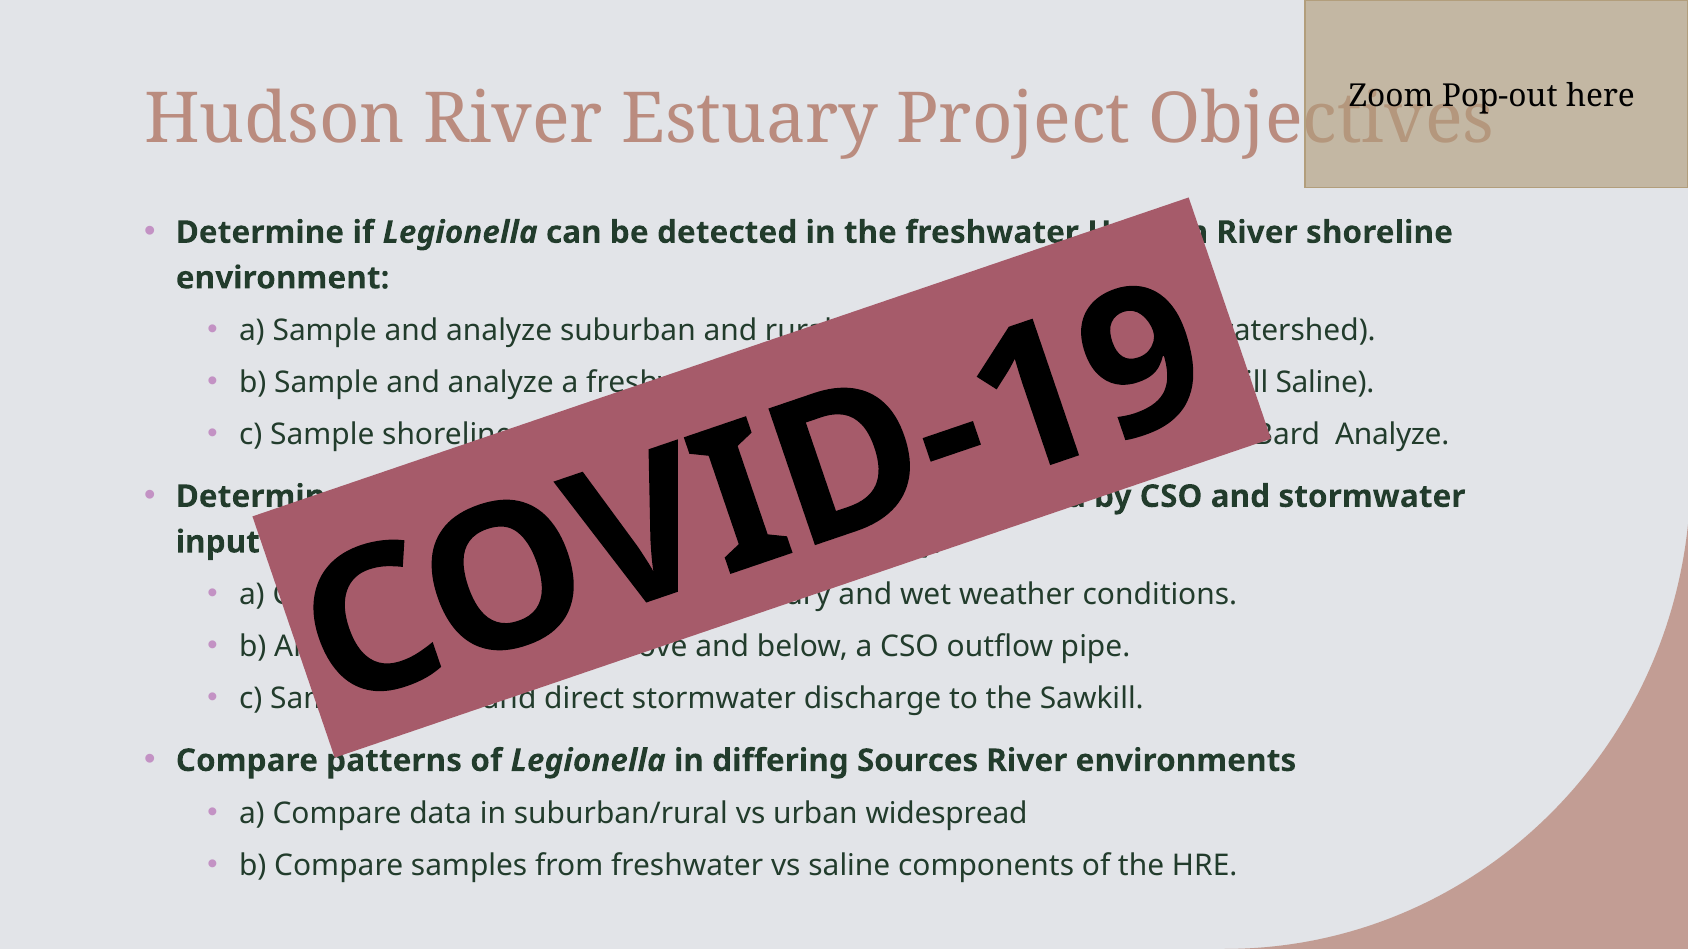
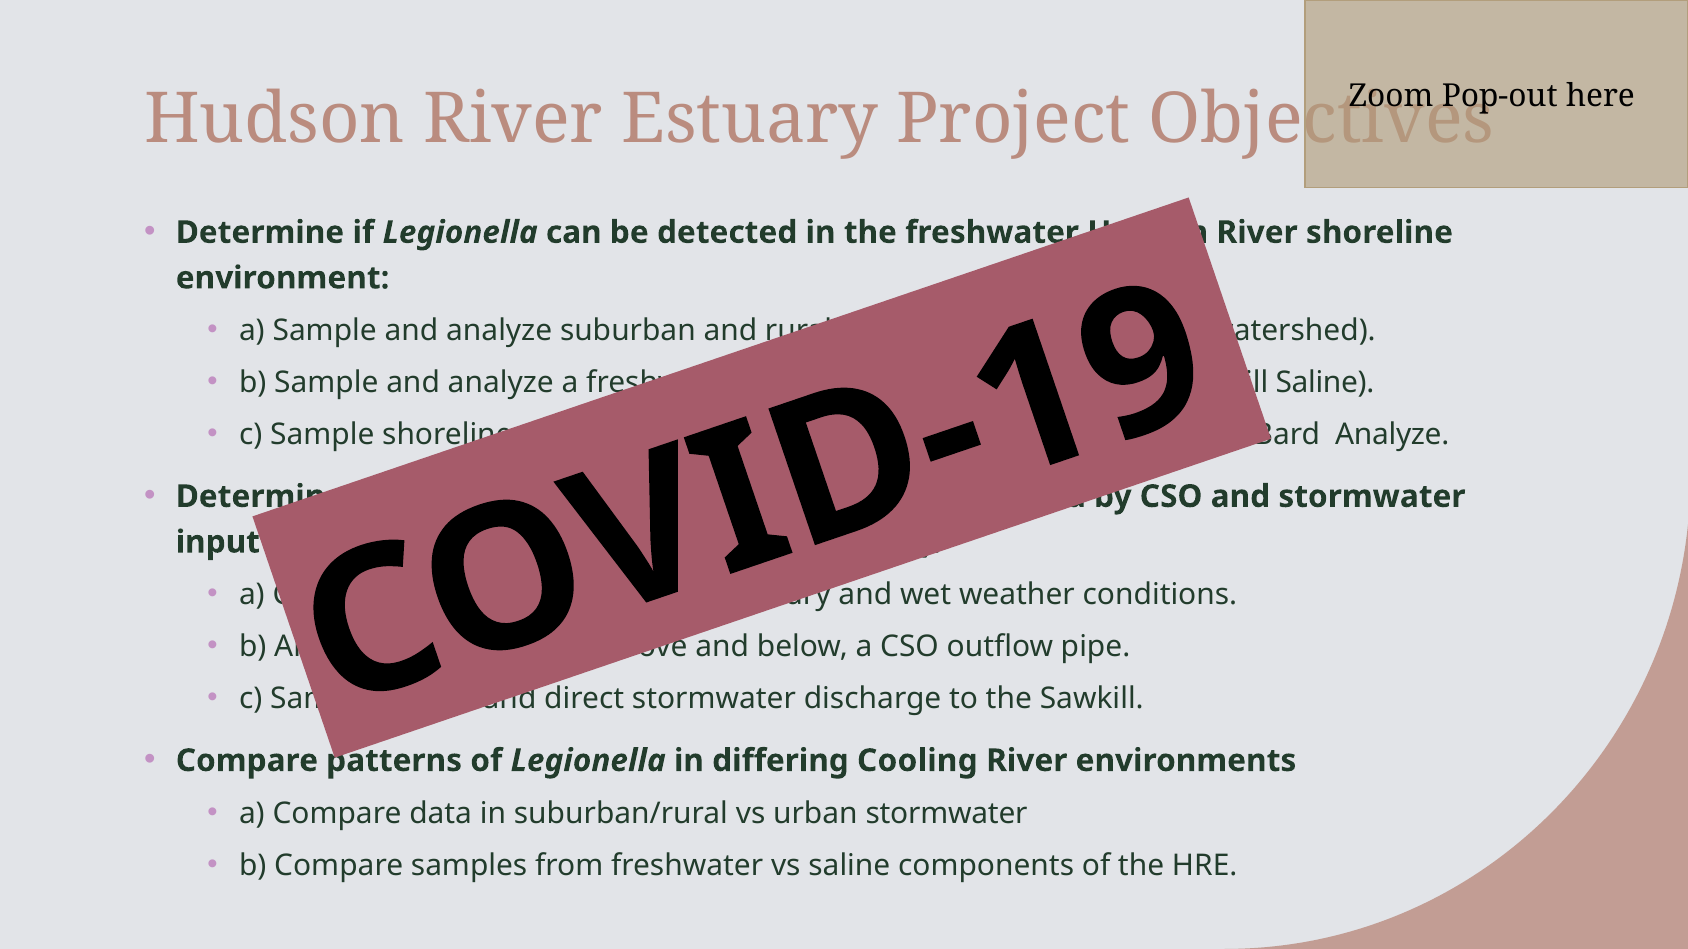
Sources: Sources -> Cooling
urban widespread: widespread -> stormwater
